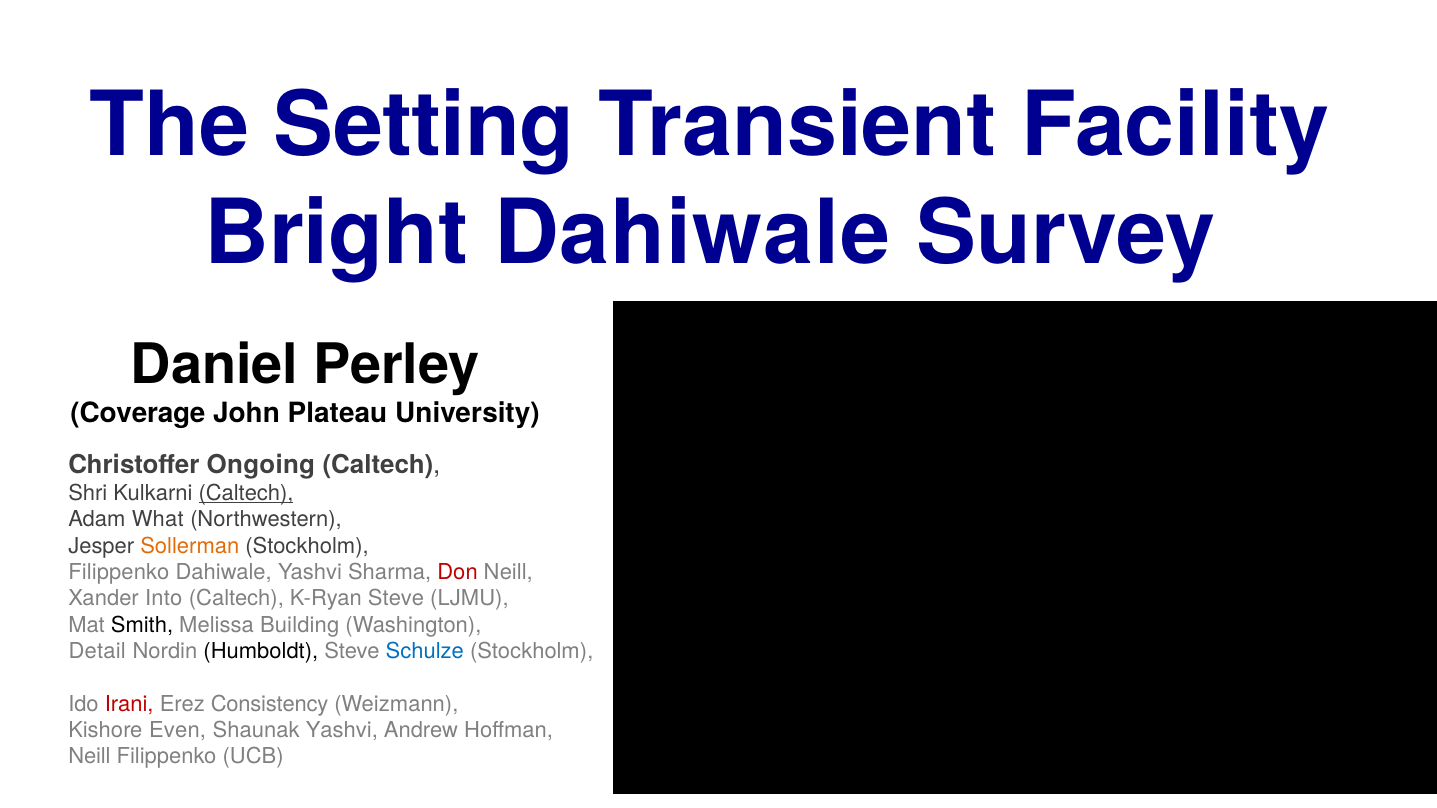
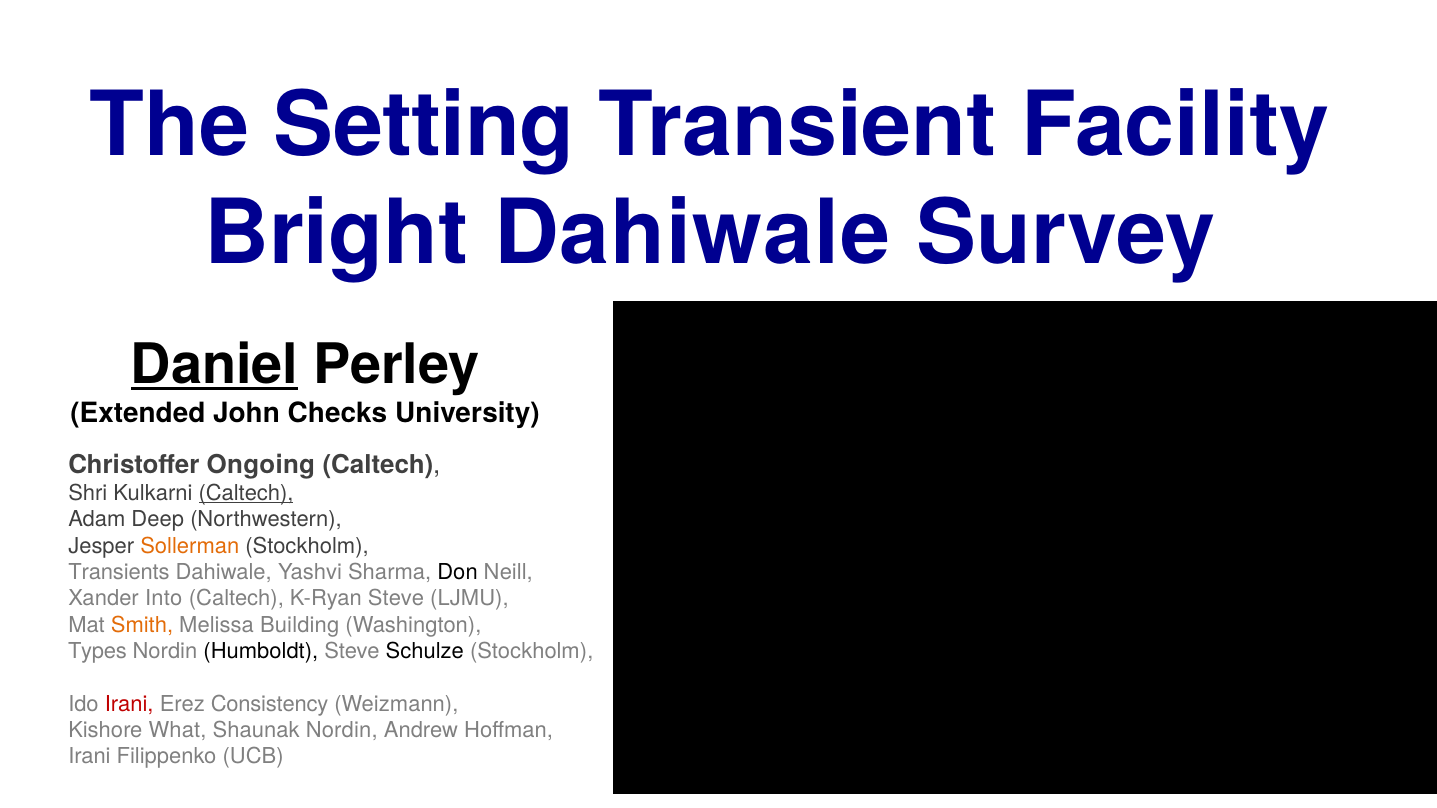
Daniel underline: none -> present
Coverage: Coverage -> Extended
Plateau: Plateau -> Checks
What: What -> Deep
Filippenko at (119, 572): Filippenko -> Transients
Don colour: red -> black
Smith colour: black -> orange
Detail: Detail -> Types
Schulze colour: blue -> black
Even: Even -> What
Shaunak Yashvi: Yashvi -> Nordin
Neill at (89, 757): Neill -> Irani
